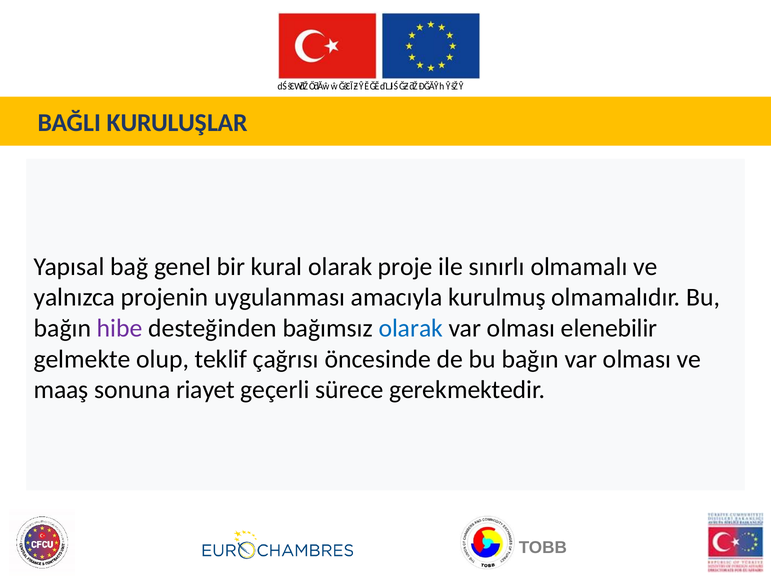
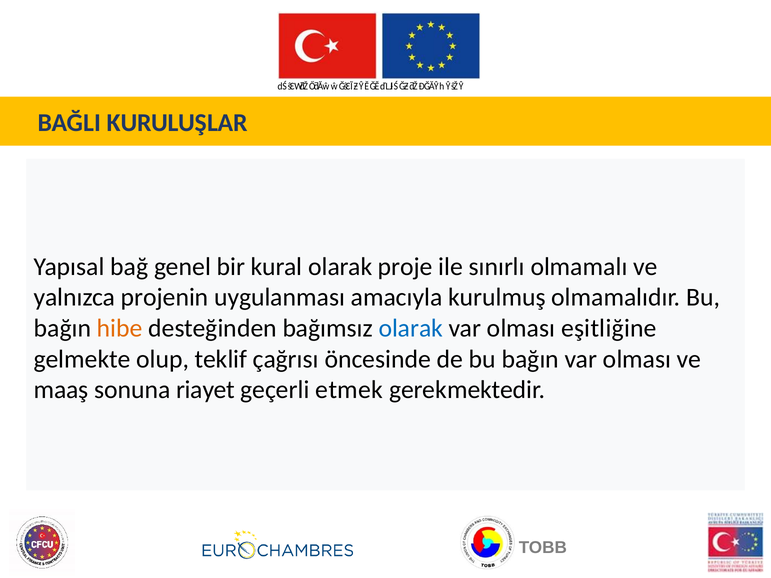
hibe colour: purple -> orange
elenebilir: elenebilir -> eşitliğine
sürece: sürece -> etmek
